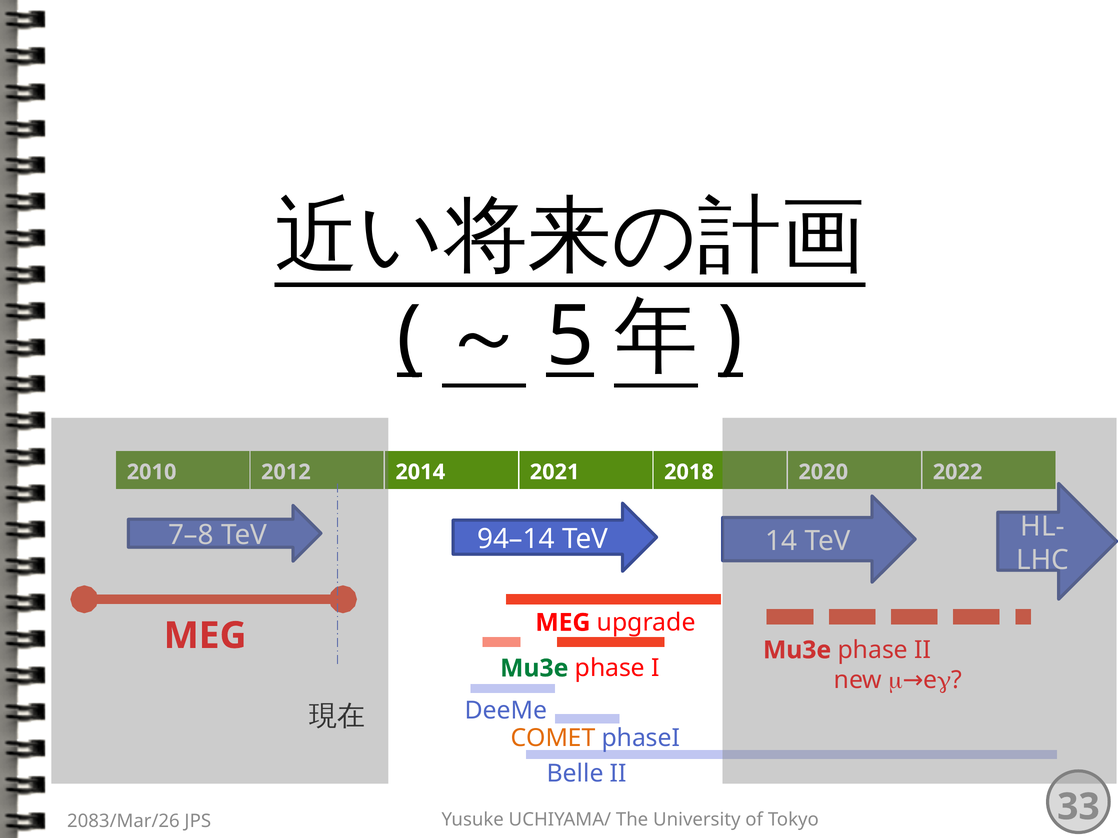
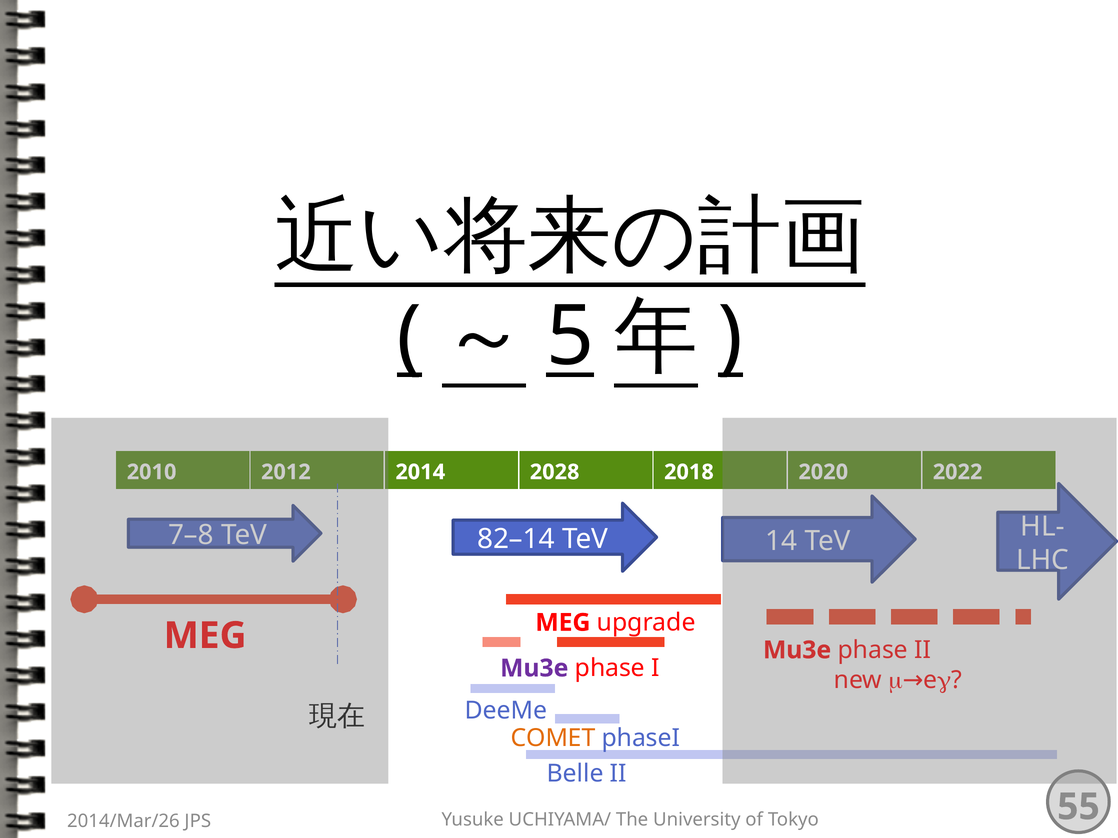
2021: 2021 -> 2028
94–14: 94–14 -> 82–14
Mu3e at (534, 669) colour: green -> purple
33: 33 -> 55
2083/Mar/26: 2083/Mar/26 -> 2014/Mar/26
